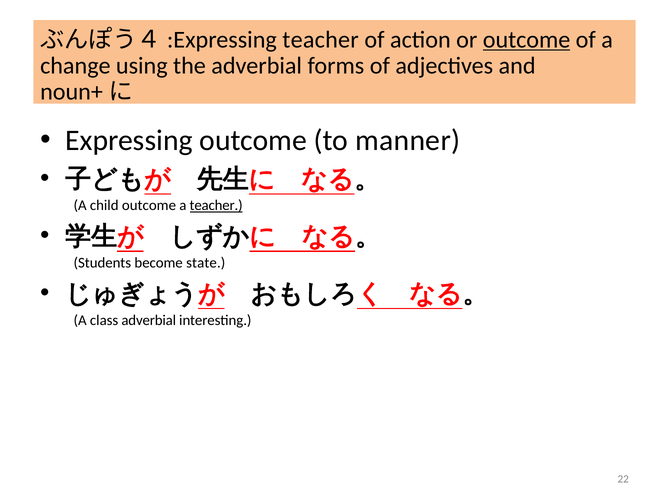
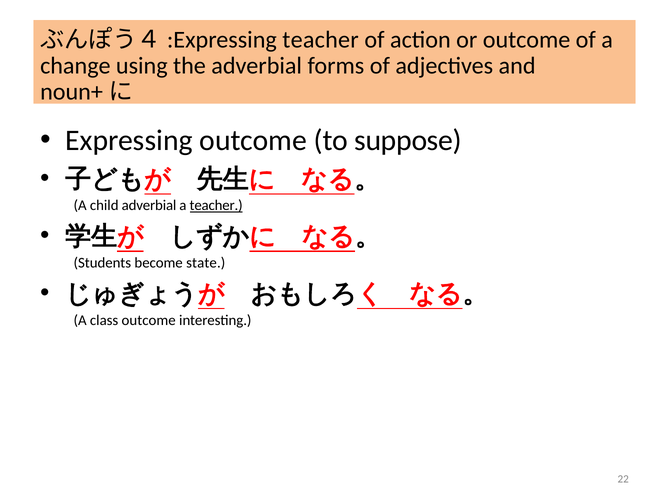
outcome at (527, 40) underline: present -> none
manner: manner -> suppose
child outcome: outcome -> adverbial
class adverbial: adverbial -> outcome
